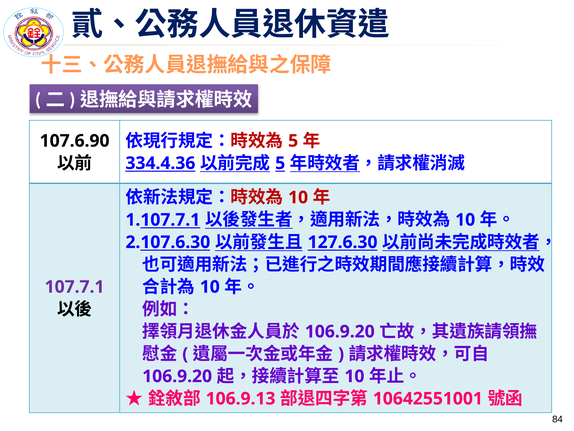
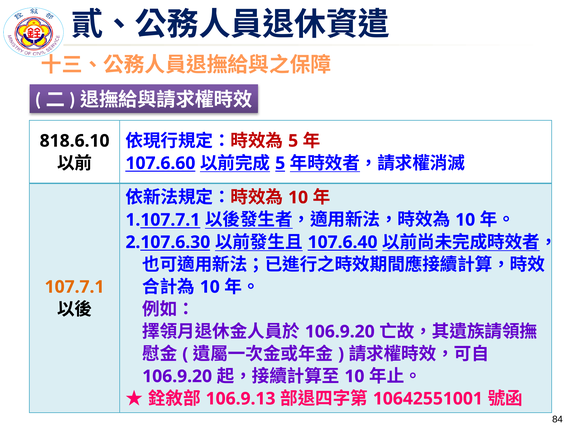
107.6.90: 107.6.90 -> 818.6.10
334.4.36: 334.4.36 -> 107.6.60
127.6.30: 127.6.30 -> 107.6.40
107.7.1 colour: purple -> orange
